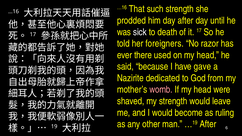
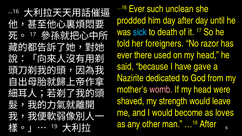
…16 That: That -> Ever
such strength: strength -> unclean
sick colour: white -> light blue
ruling: ruling -> loves
